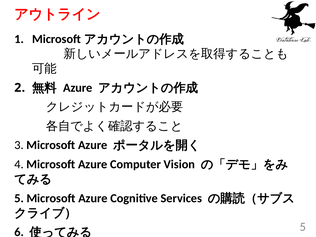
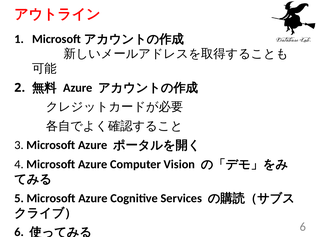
5 at (303, 227): 5 -> 6
